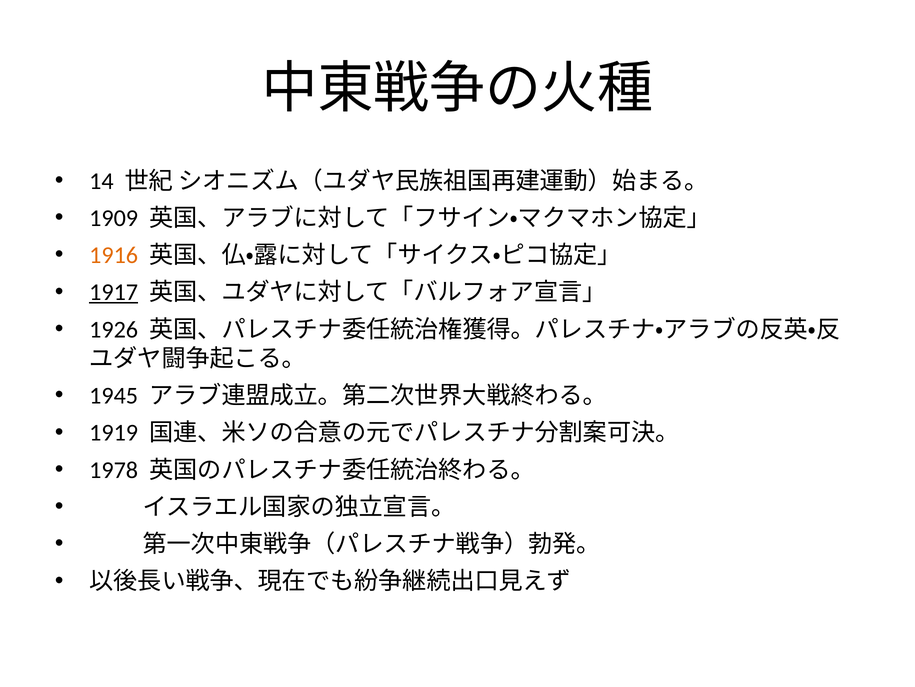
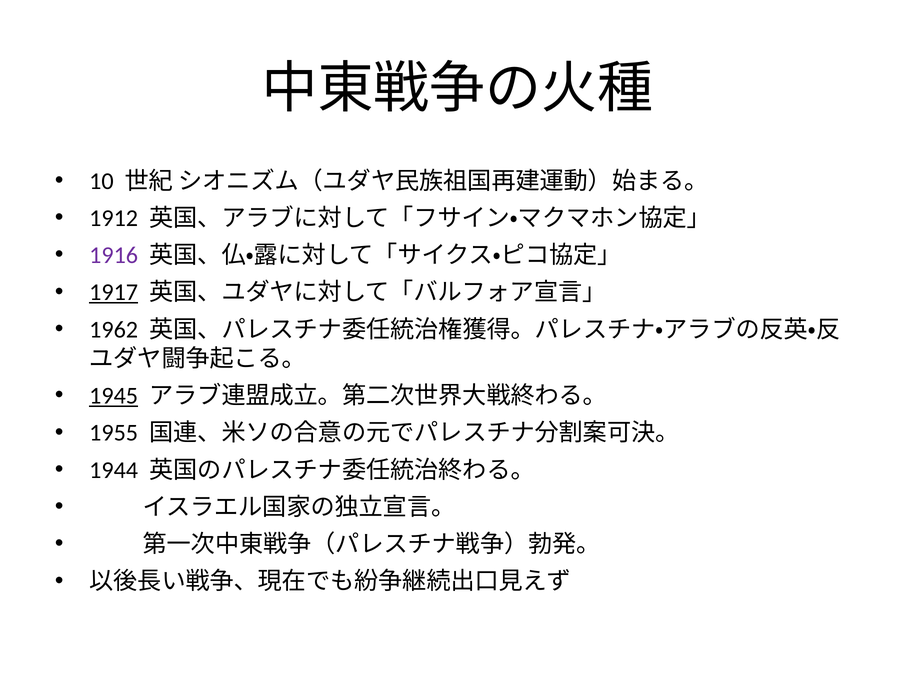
14: 14 -> 10
1909: 1909 -> 1912
1916 colour: orange -> purple
1926: 1926 -> 1962
1945 underline: none -> present
1919: 1919 -> 1955
1978: 1978 -> 1944
